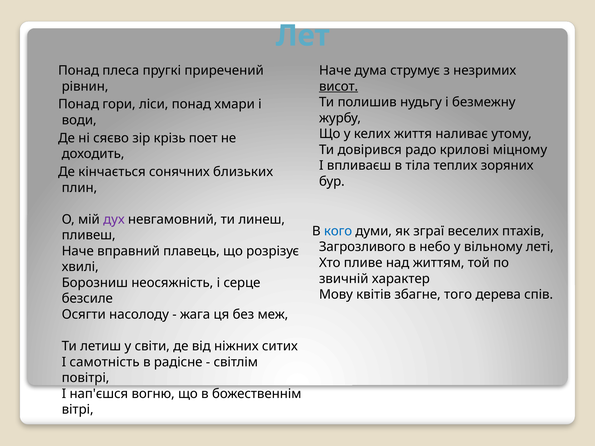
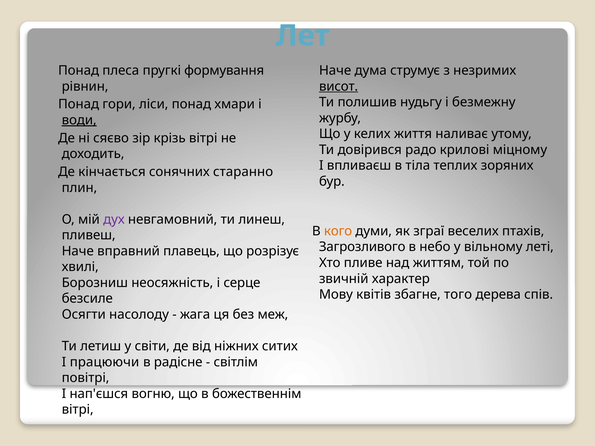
приречений: приречений -> формування
води underline: none -> present
крізь поет: поет -> вітрі
близьких: близьких -> старанно
кого colour: blue -> orange
самотність: самотність -> працюючи
